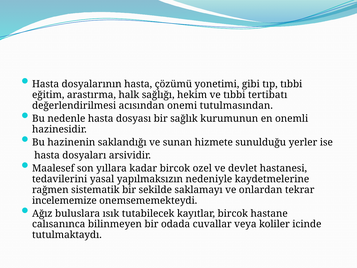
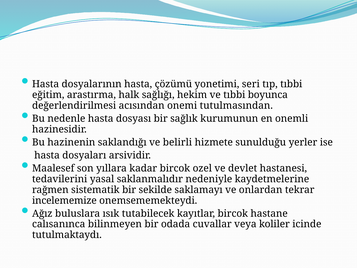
gibi: gibi -> seri
tertibatı: tertibatı -> boyunca
sunan: sunan -> belirli
yapılmaksızın: yapılmaksızın -> saklanmalıdır
